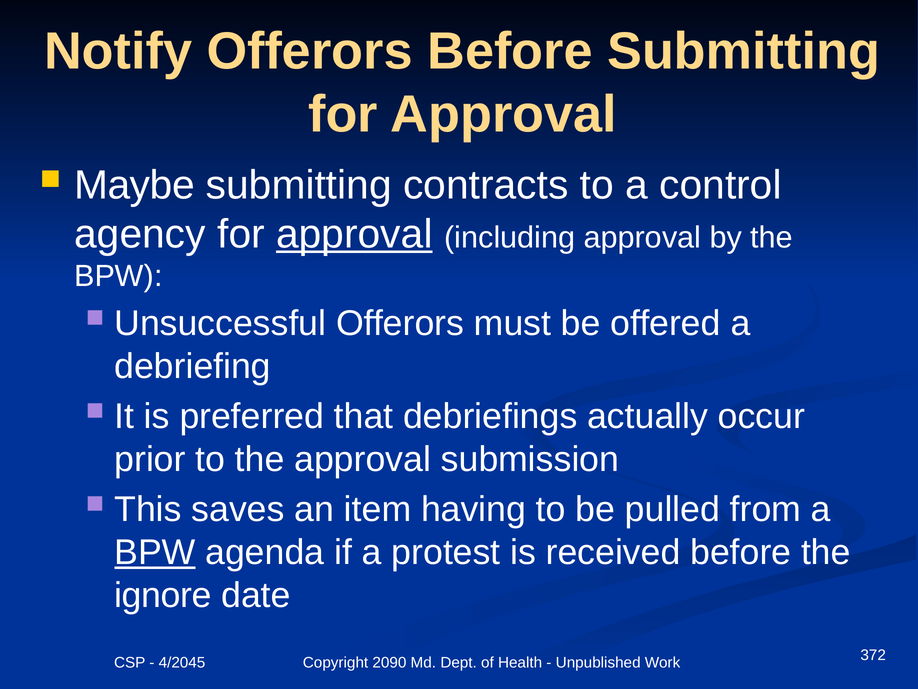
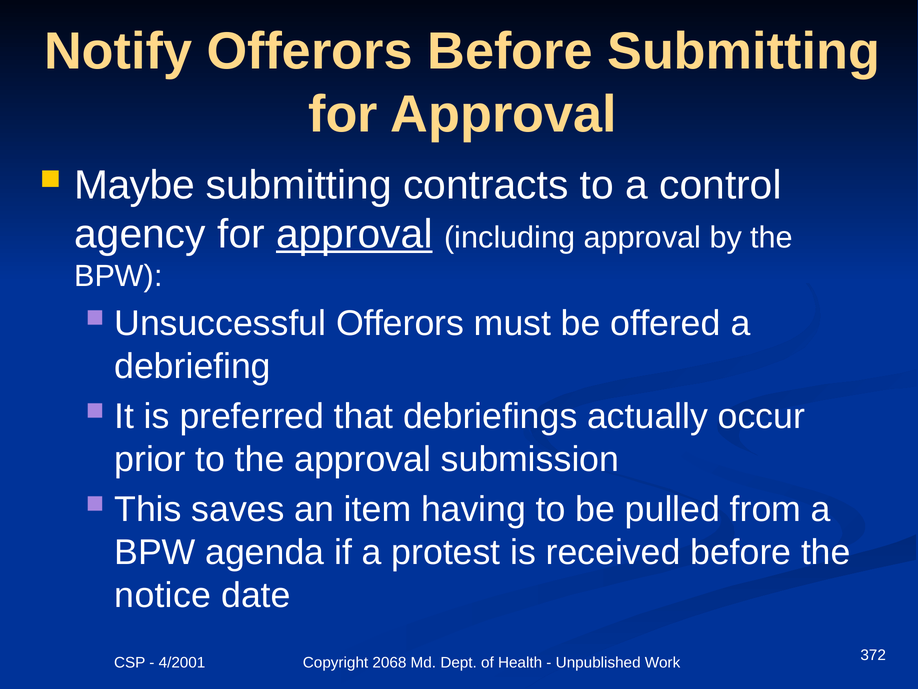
BPW at (155, 552) underline: present -> none
ignore: ignore -> notice
4/2045: 4/2045 -> 4/2001
2090: 2090 -> 2068
